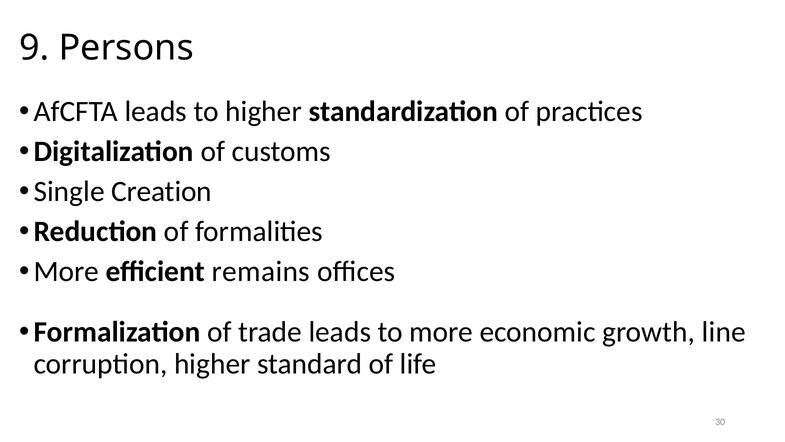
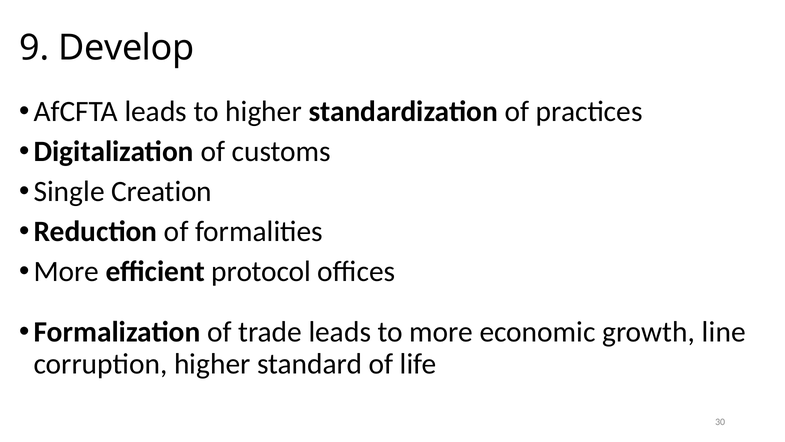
Persons: Persons -> Develop
remains: remains -> protocol
